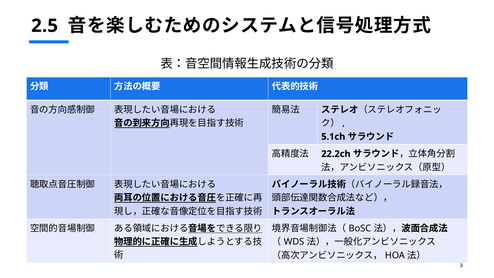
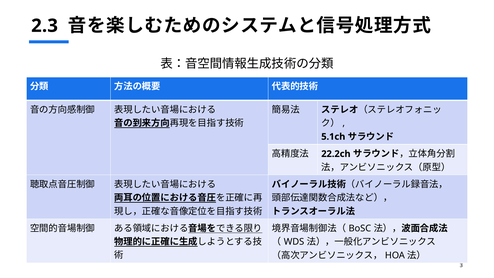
2.5: 2.5 -> 2.3
